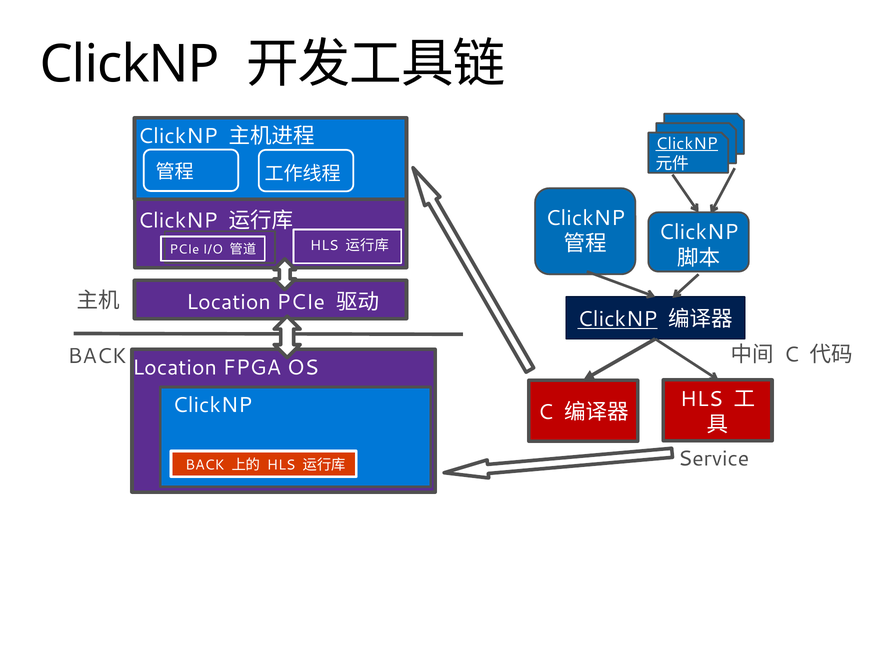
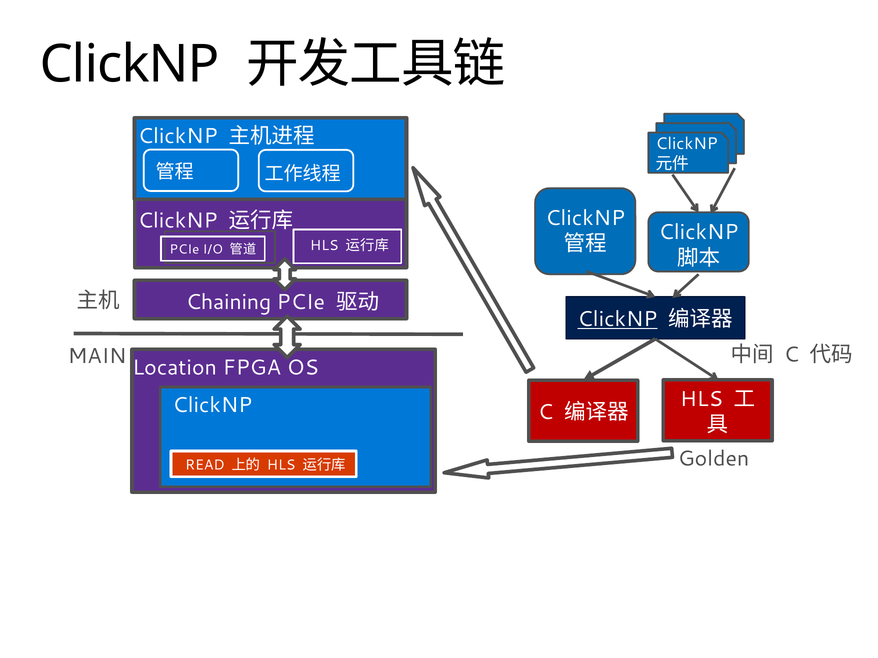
ClickNP at (687, 144) underline: present -> none
Location at (228, 302): Location -> Chaining
BACK at (97, 357): BACK -> MAIN
Service: Service -> Golden
BACK at (205, 465): BACK -> READ
